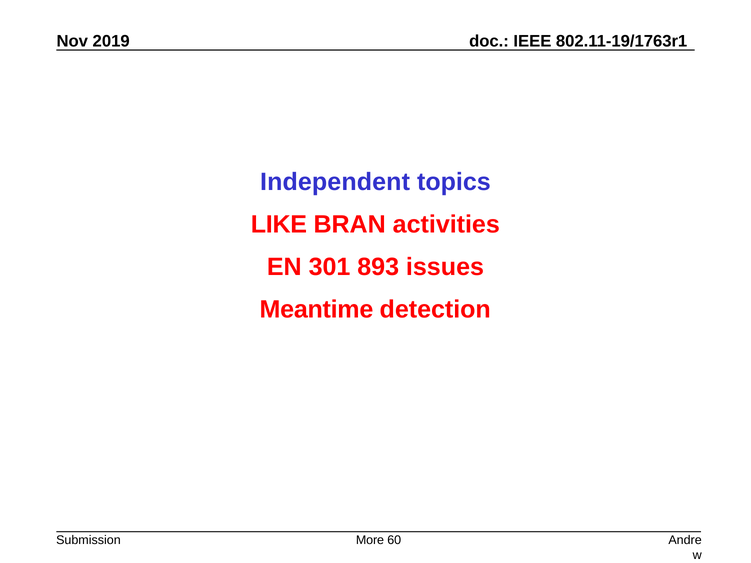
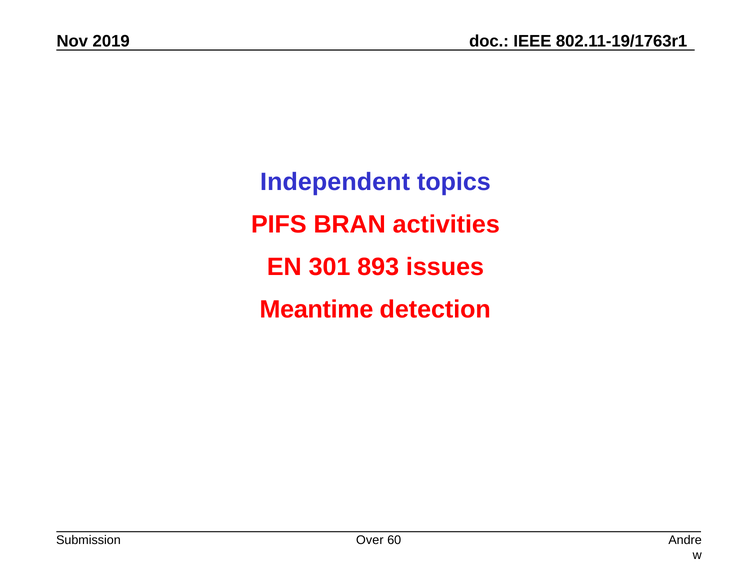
LIKE: LIKE -> PIFS
More: More -> Over
